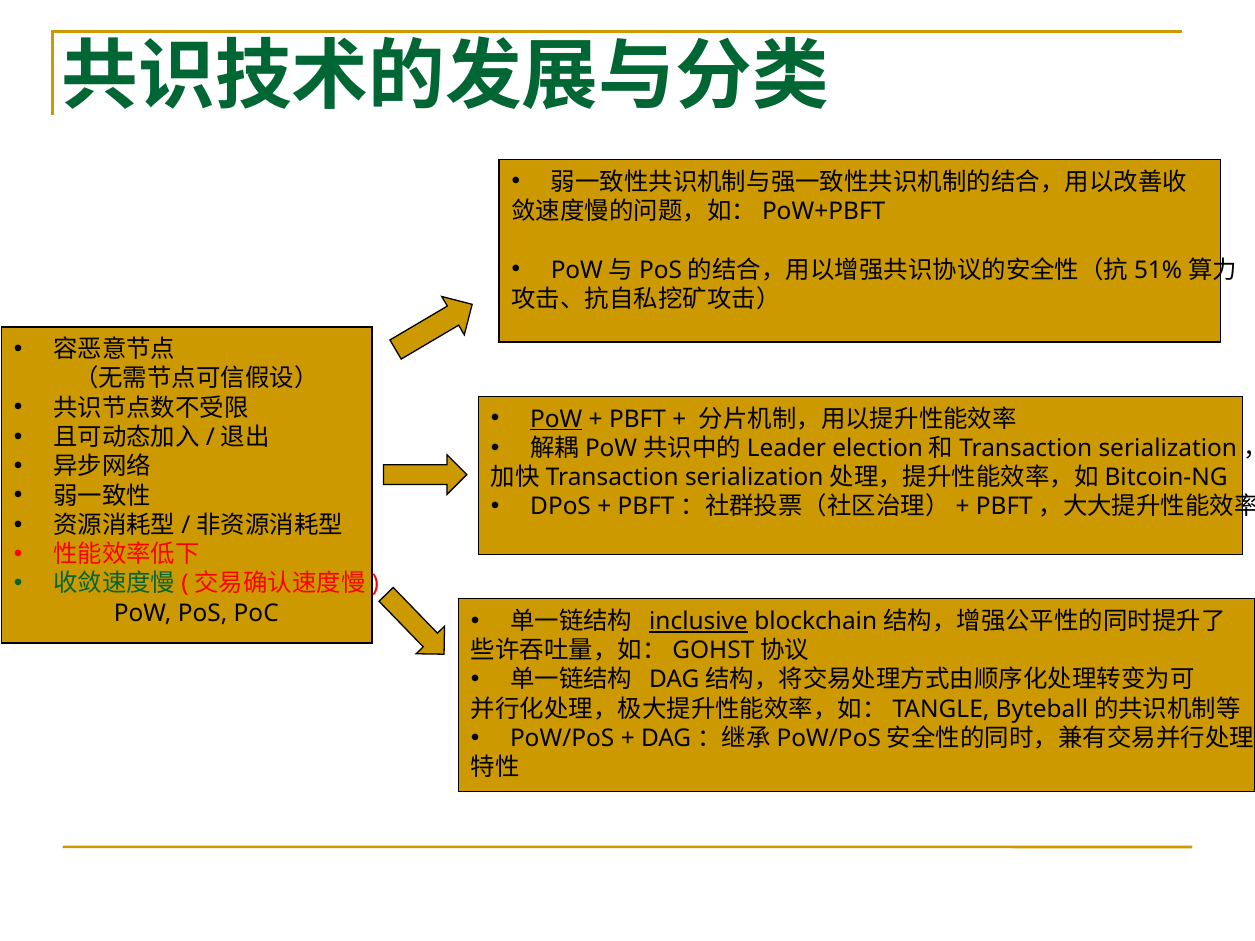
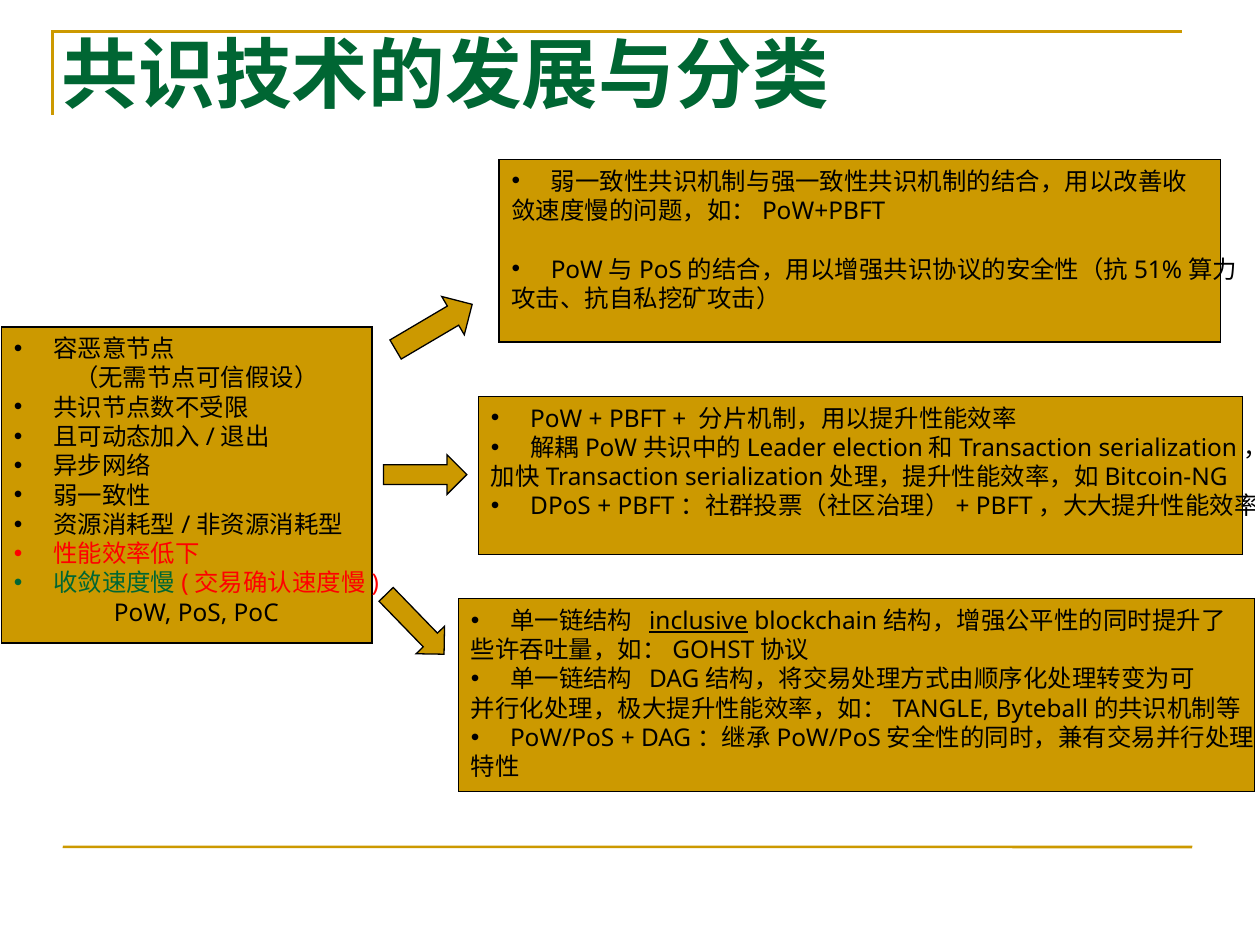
PoW at (556, 419) underline: present -> none
